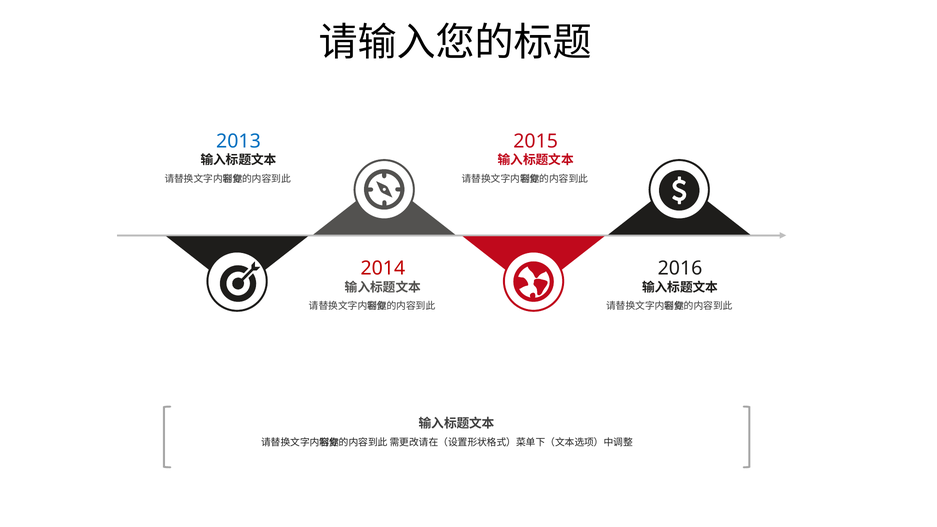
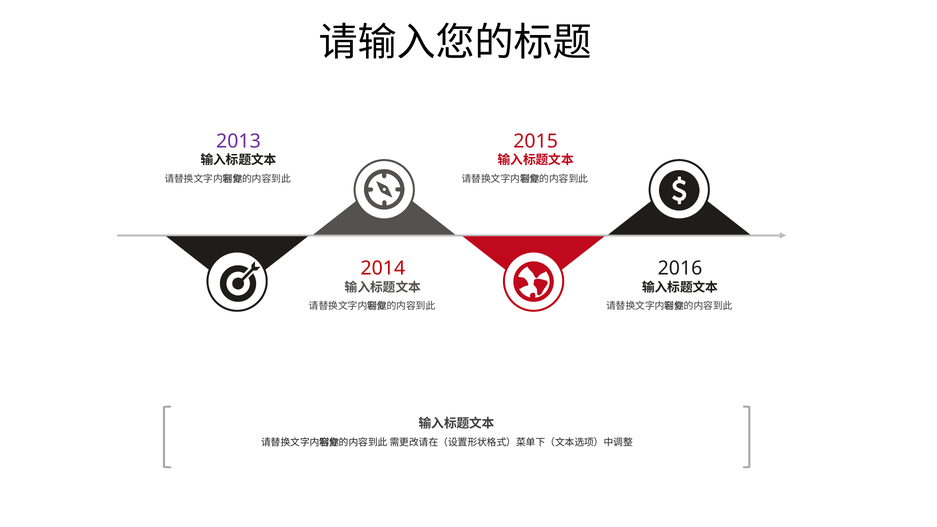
2013 colour: blue -> purple
